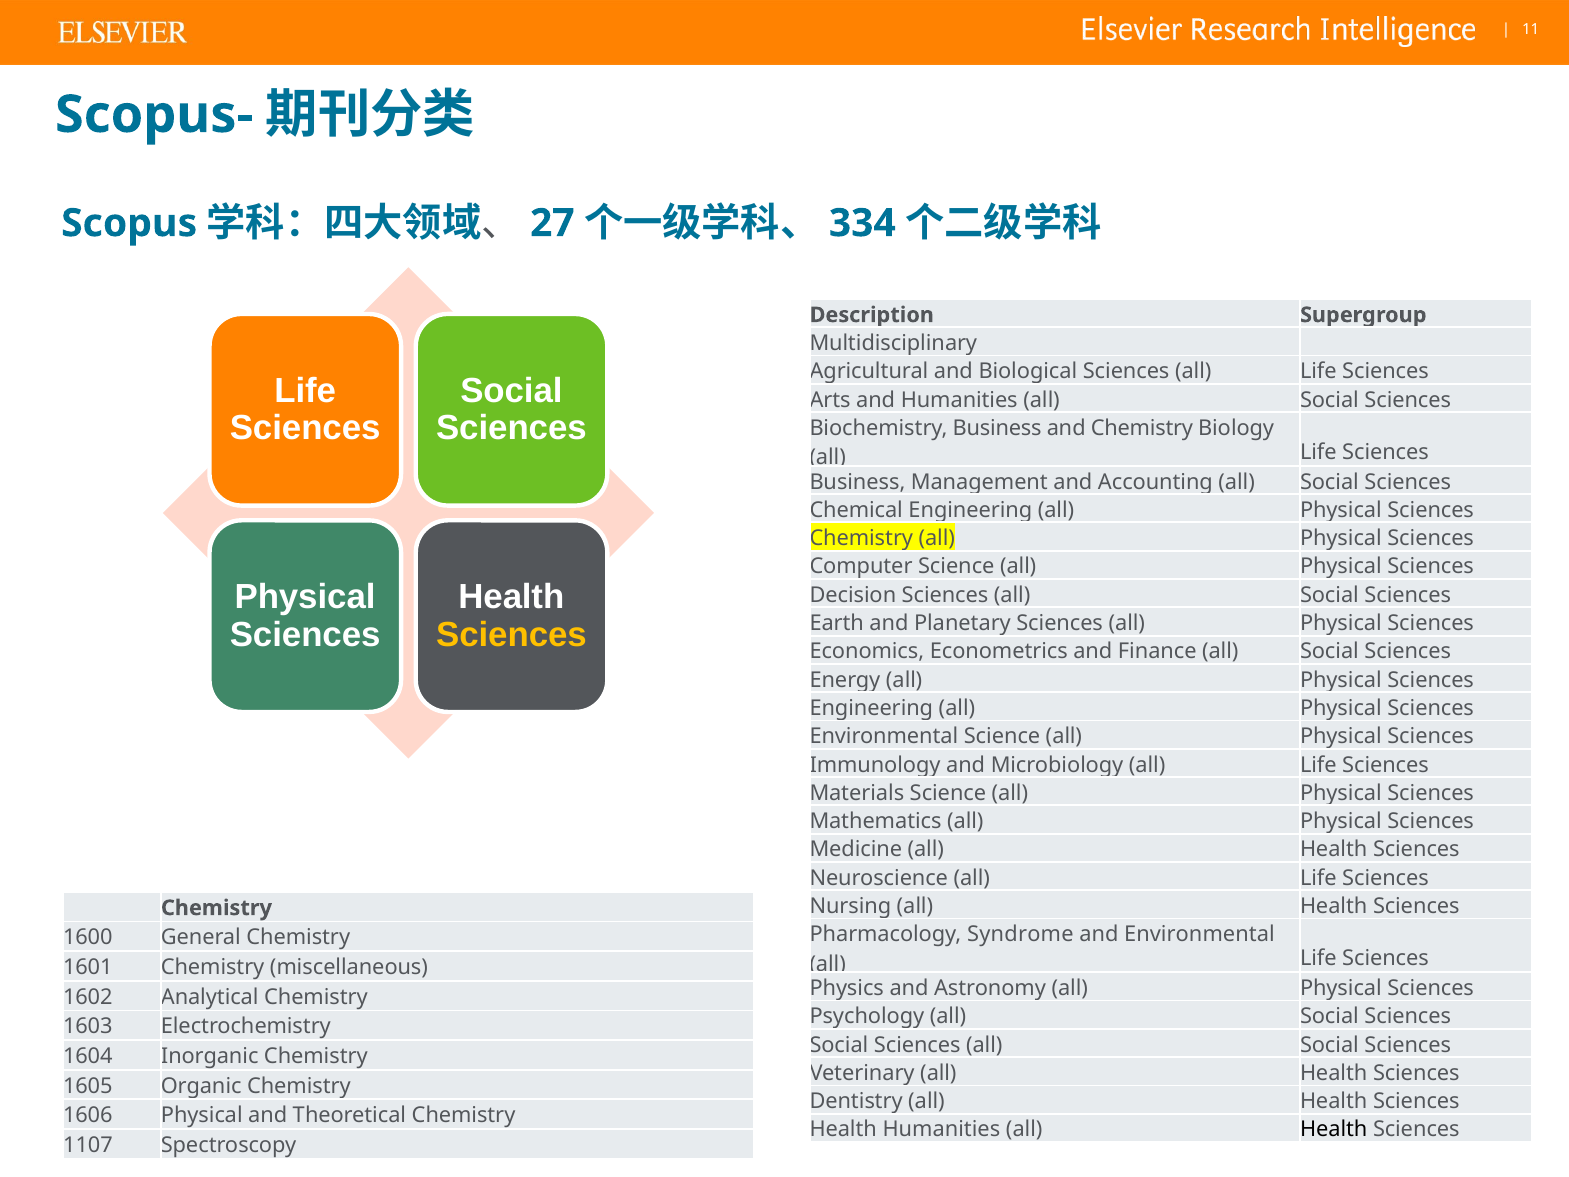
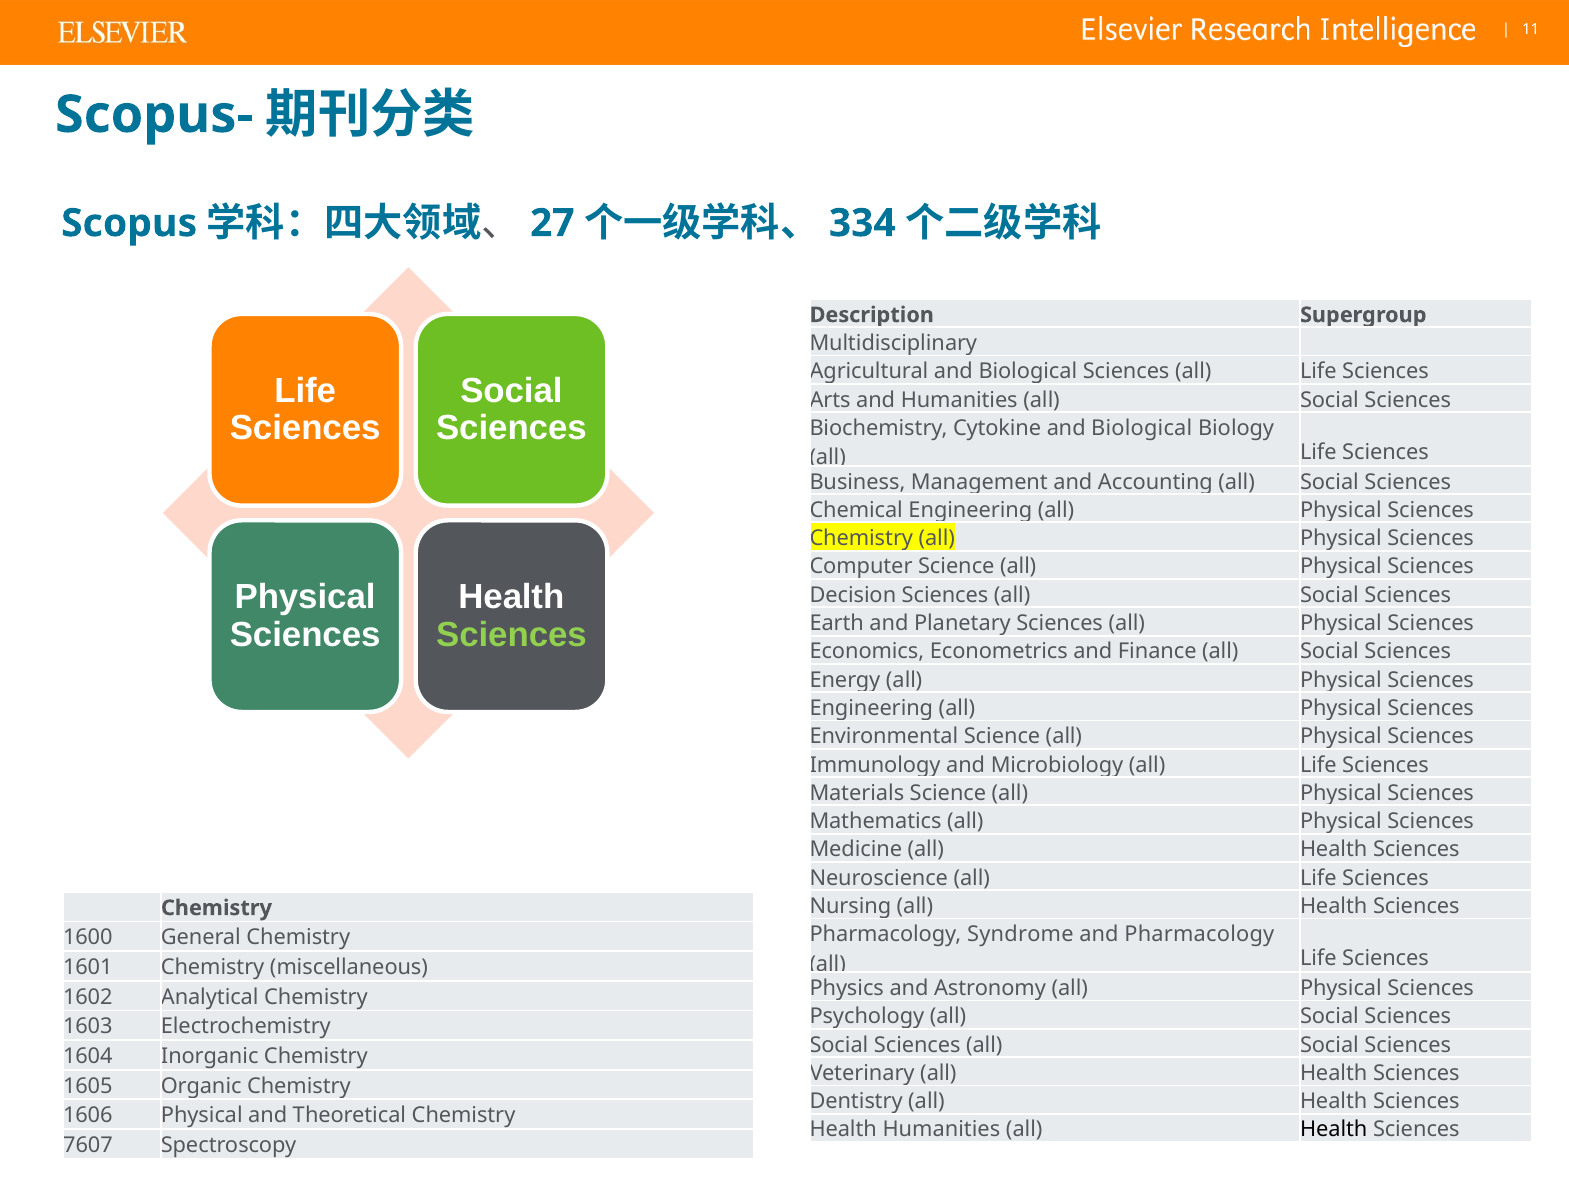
Biochemistry Business: Business -> Cytokine
Chemistry at (1142, 428): Chemistry -> Biological
Sciences at (511, 635) colour: yellow -> light green
and Environmental: Environmental -> Pharmacology
1107: 1107 -> 7607
